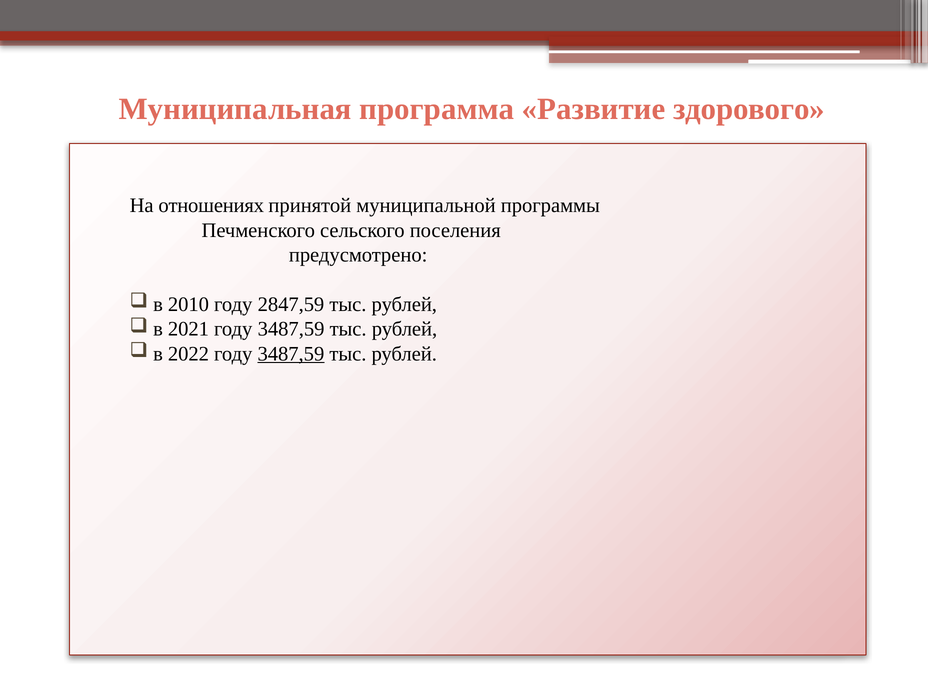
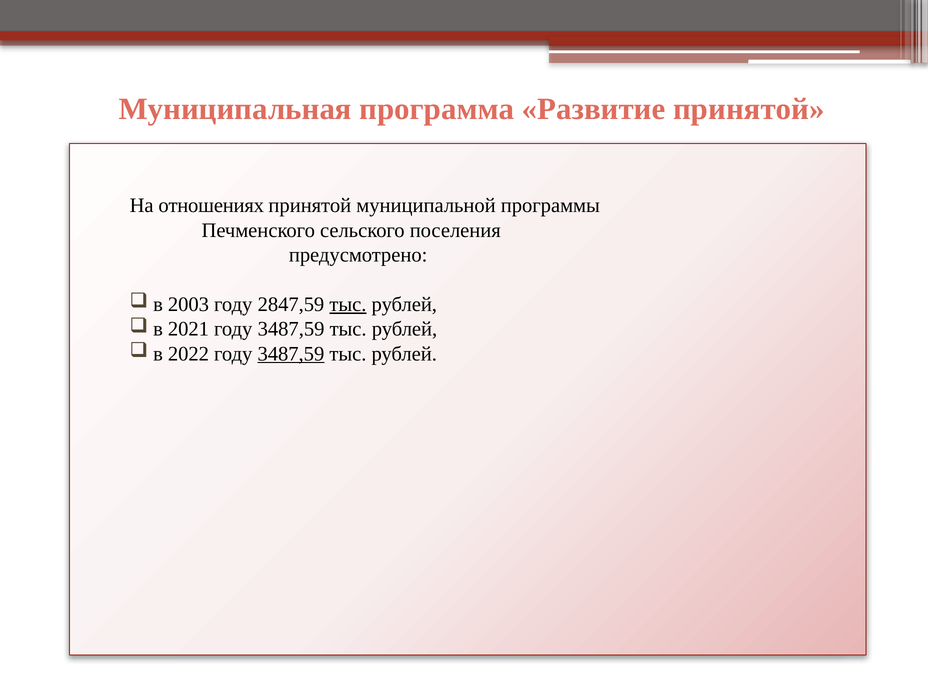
Развитие здорового: здорового -> принятой
2010: 2010 -> 2003
тыс at (348, 304) underline: none -> present
